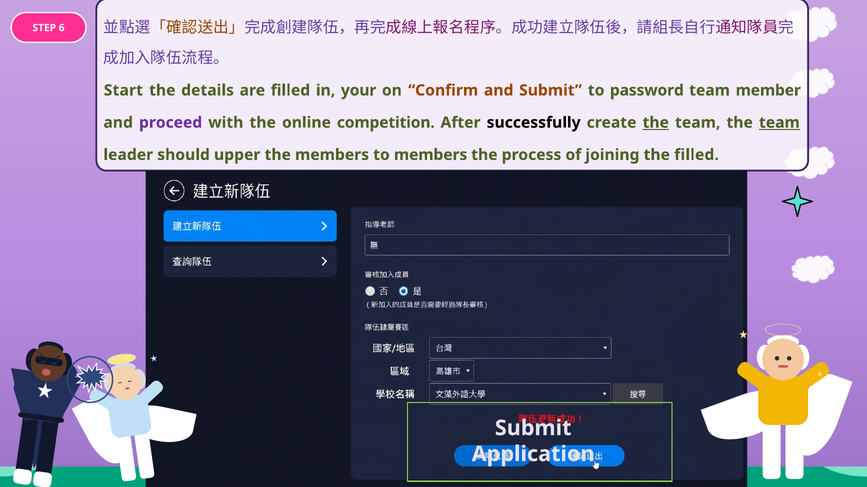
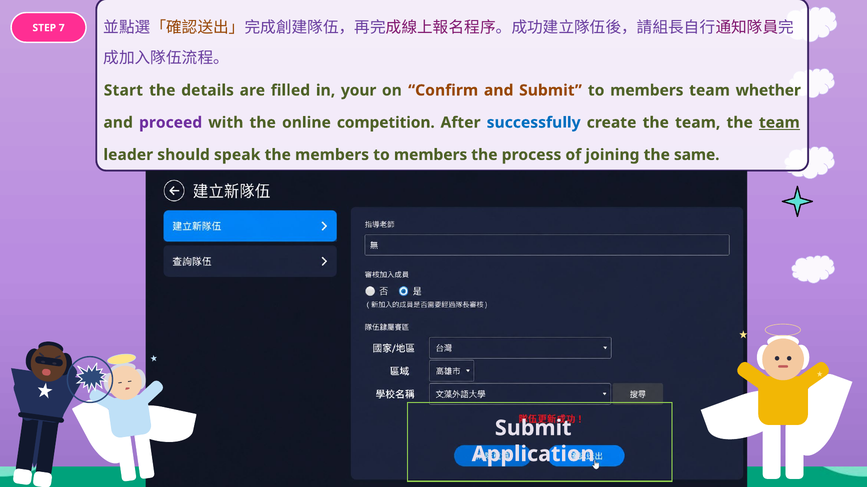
6: 6 -> 7
Submit to password: password -> members
member: member -> whether
successfully colour: black -> blue
the at (656, 123) underline: present -> none
upper: upper -> speak
the filled: filled -> same
